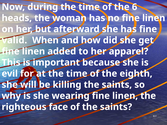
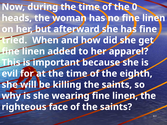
6: 6 -> 0
valid: valid -> tried
